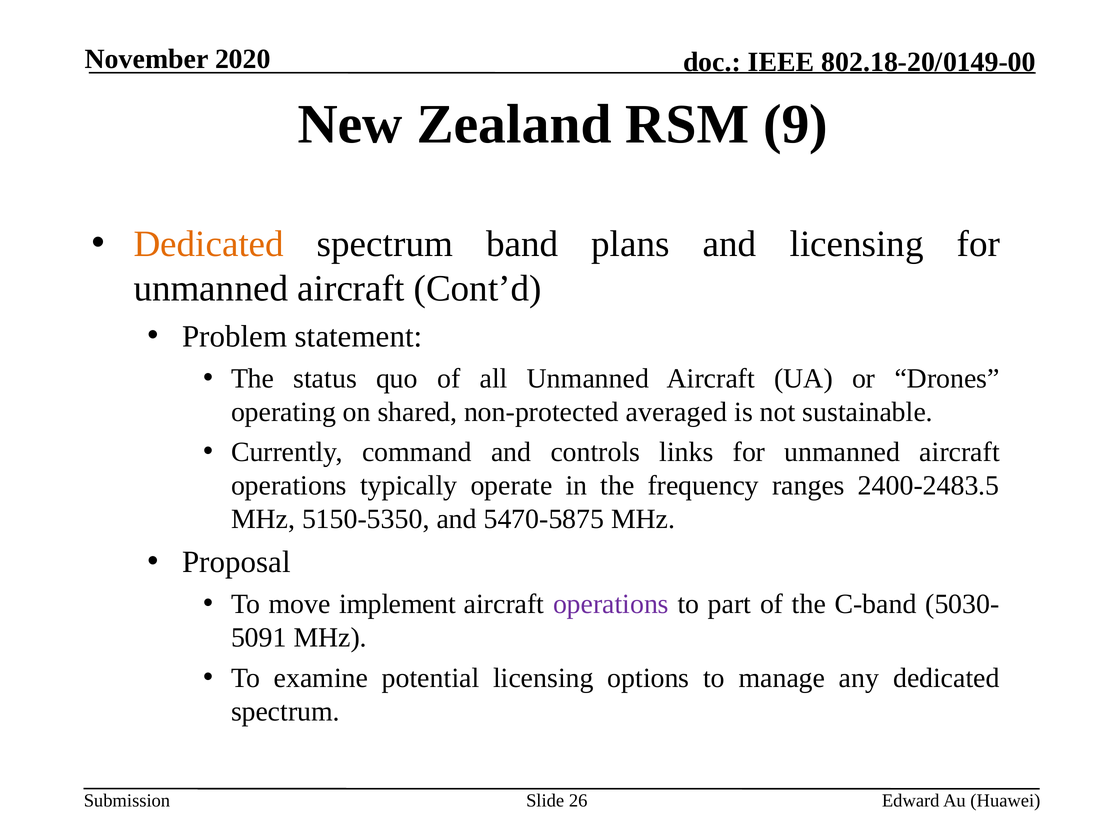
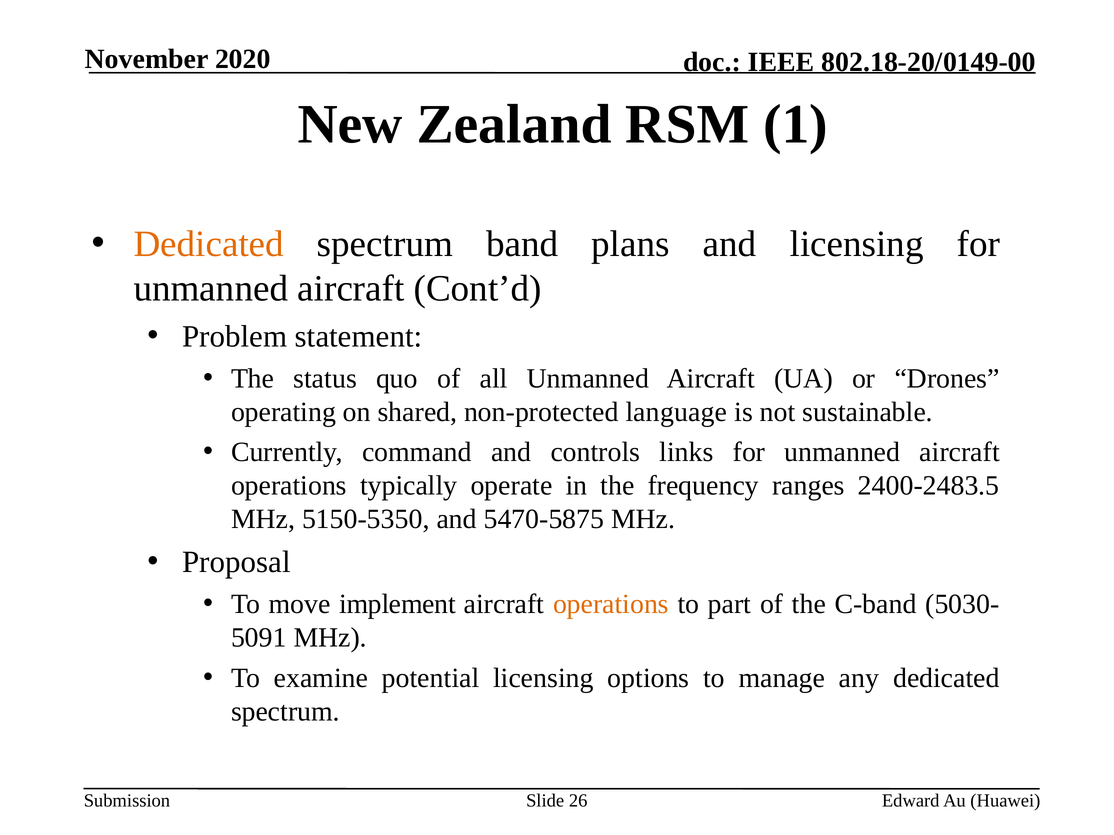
9: 9 -> 1
averaged: averaged -> language
operations at (611, 605) colour: purple -> orange
